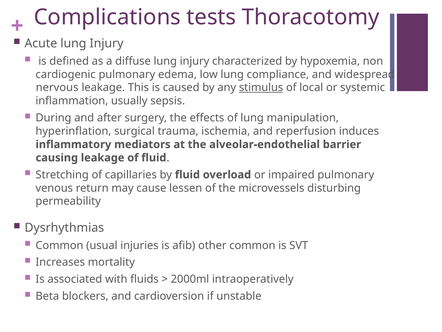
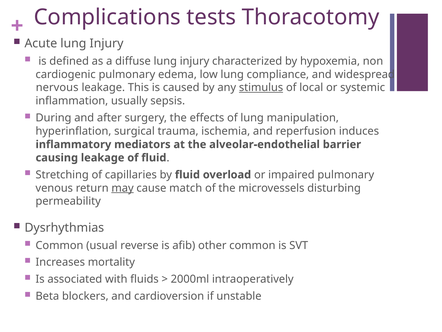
may underline: none -> present
lessen: lessen -> match
injuries: injuries -> reverse
